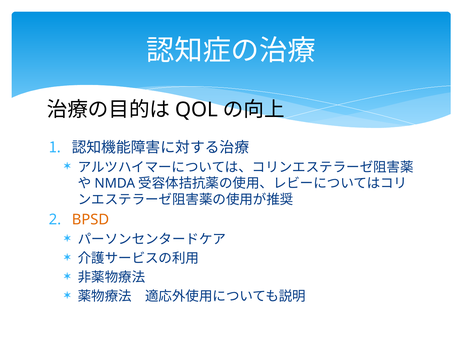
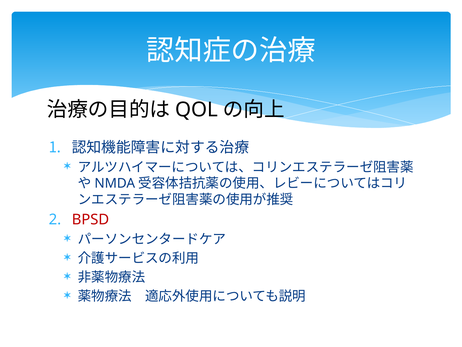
BPSD colour: orange -> red
